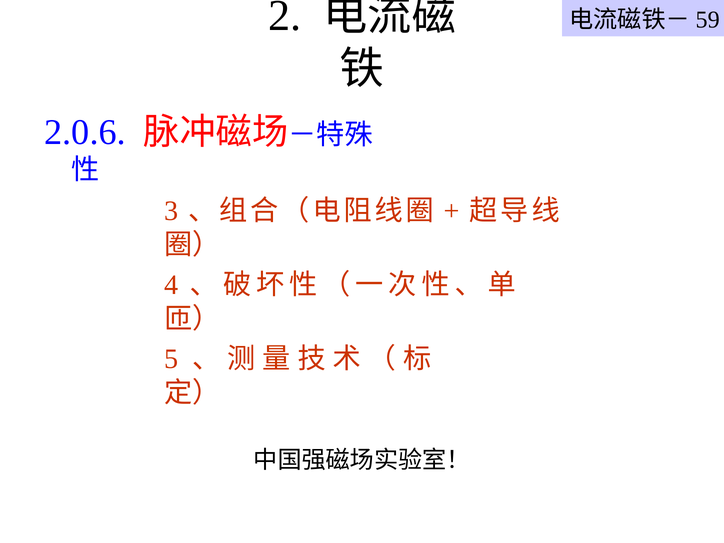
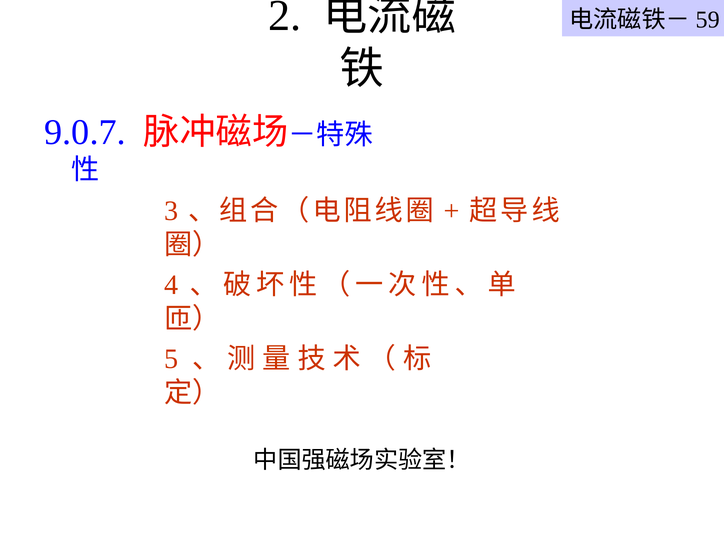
2.0.6: 2.0.6 -> 9.0.7
